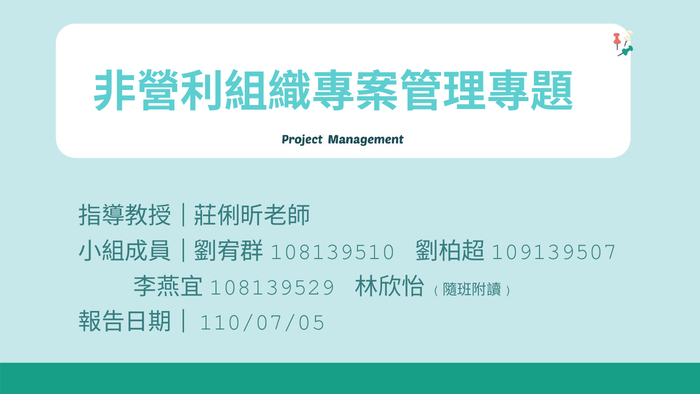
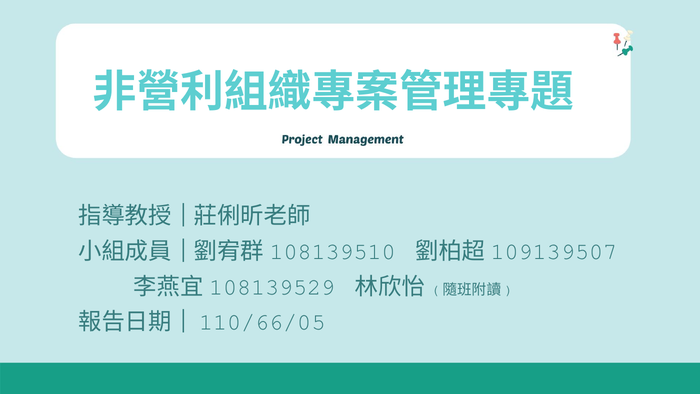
110/07/05: 110/07/05 -> 110/66/05
